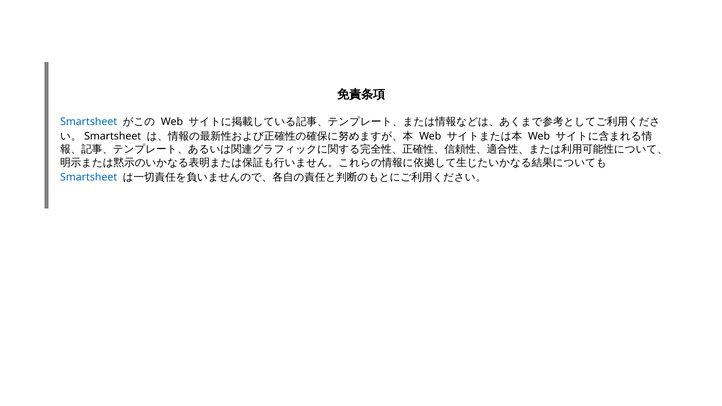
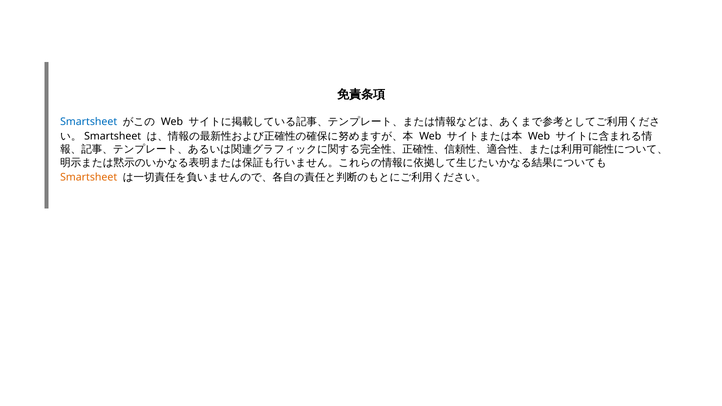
Smartsheet at (89, 177) colour: blue -> orange
